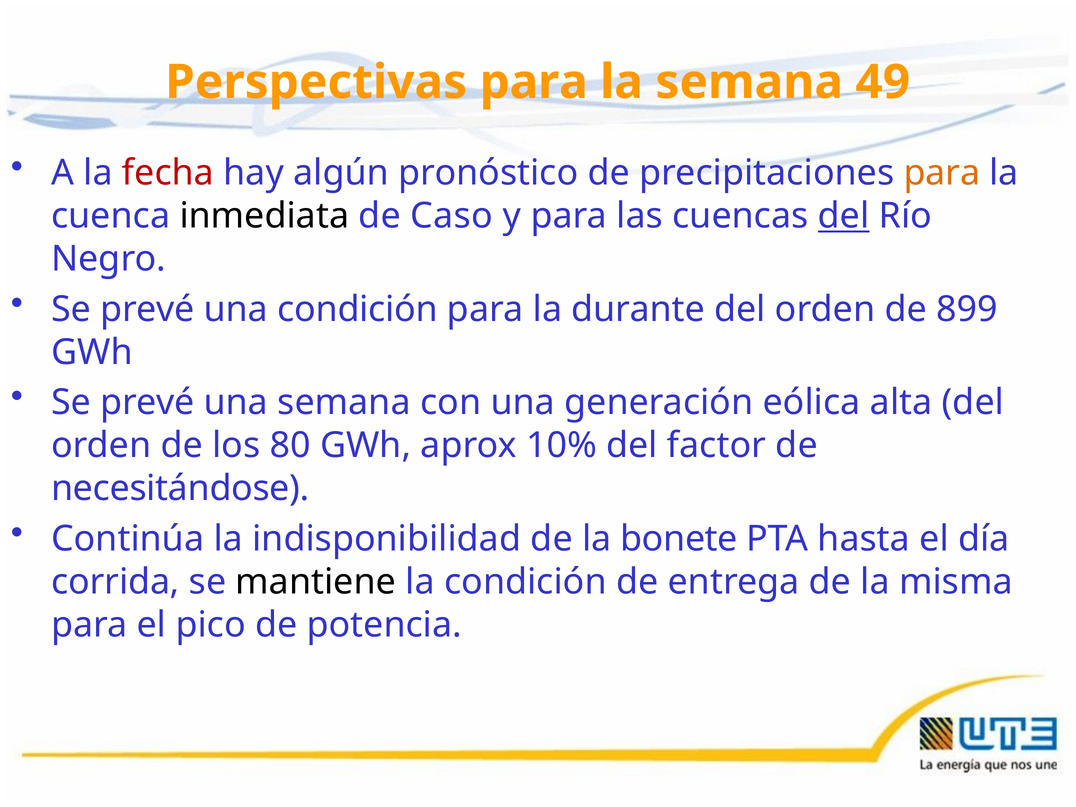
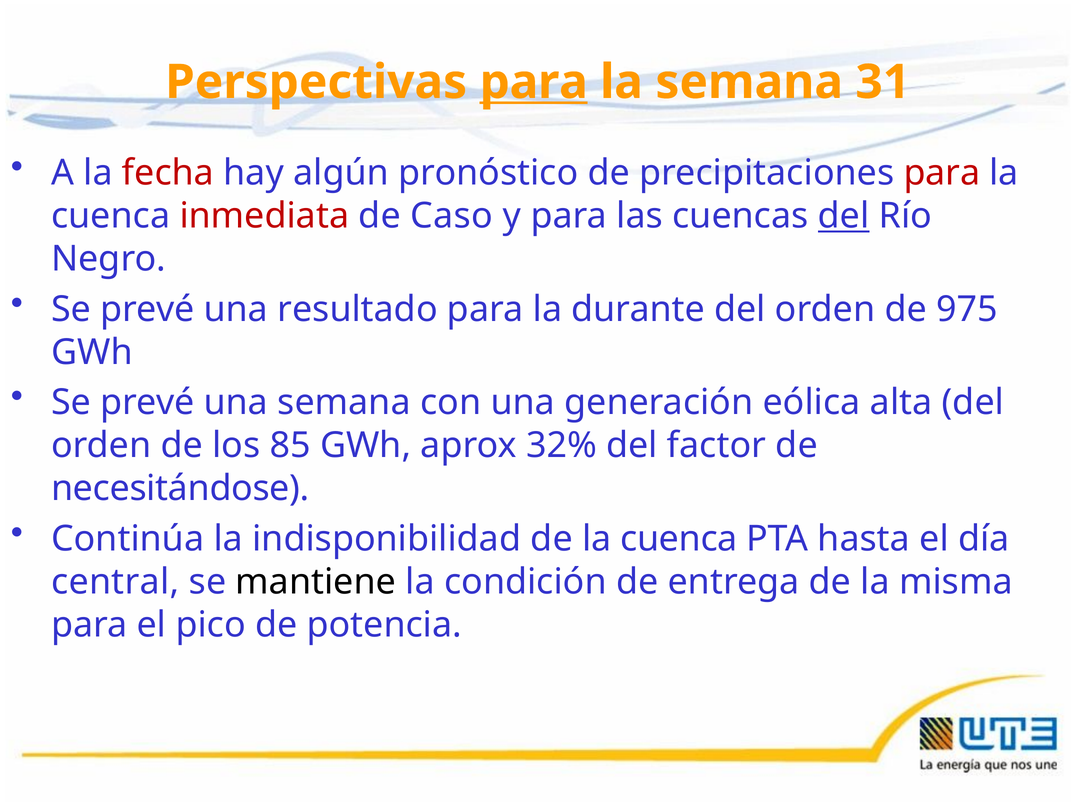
para at (534, 82) underline: none -> present
49: 49 -> 31
para at (942, 173) colour: orange -> red
inmediata colour: black -> red
una condición: condición -> resultado
899: 899 -> 975
80: 80 -> 85
10%: 10% -> 32%
de la bonete: bonete -> cuenca
corrida: corrida -> central
